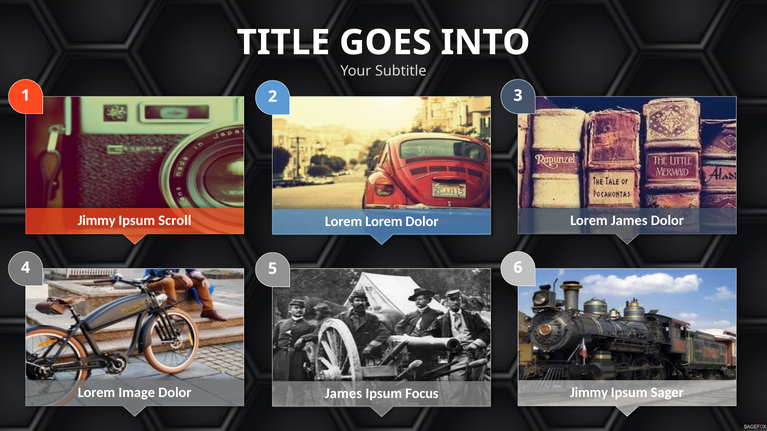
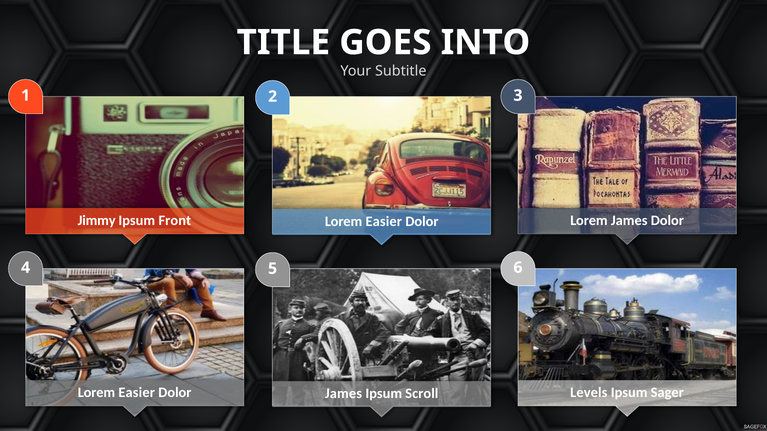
Scroll: Scroll -> Front
Lorem at (384, 222): Lorem -> Easier
Image at (137, 393): Image -> Easier
Jimmy at (589, 393): Jimmy -> Levels
Focus: Focus -> Scroll
